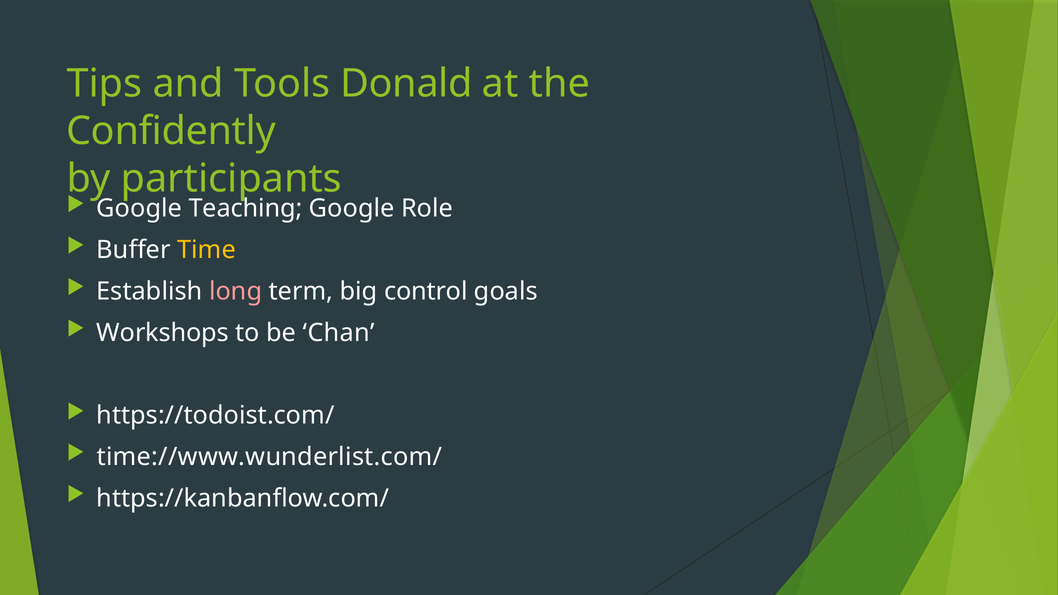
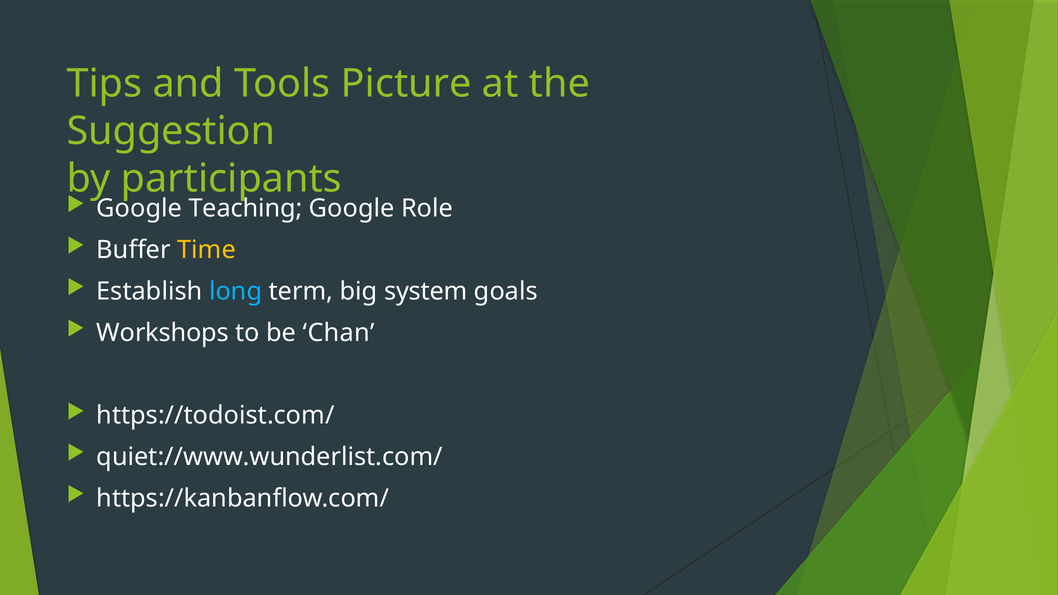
Donald: Donald -> Picture
Confidently: Confidently -> Suggestion
long colour: pink -> light blue
control: control -> system
time://www.wunderlist.com/: time://www.wunderlist.com/ -> quiet://www.wunderlist.com/
